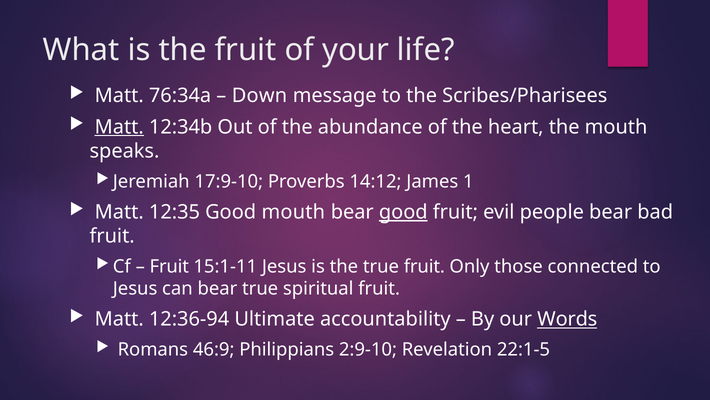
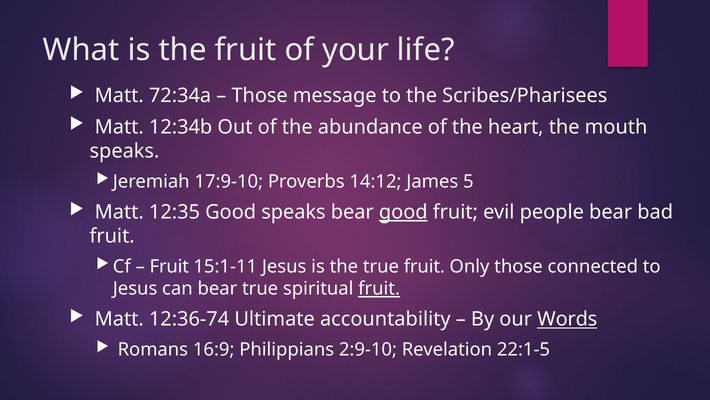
76:34a: 76:34a -> 72:34a
Down at (259, 95): Down -> Those
Matt at (119, 127) underline: present -> none
1: 1 -> 5
Good mouth: mouth -> speaks
fruit at (379, 288) underline: none -> present
12:36-94: 12:36-94 -> 12:36-74
46:9: 46:9 -> 16:9
